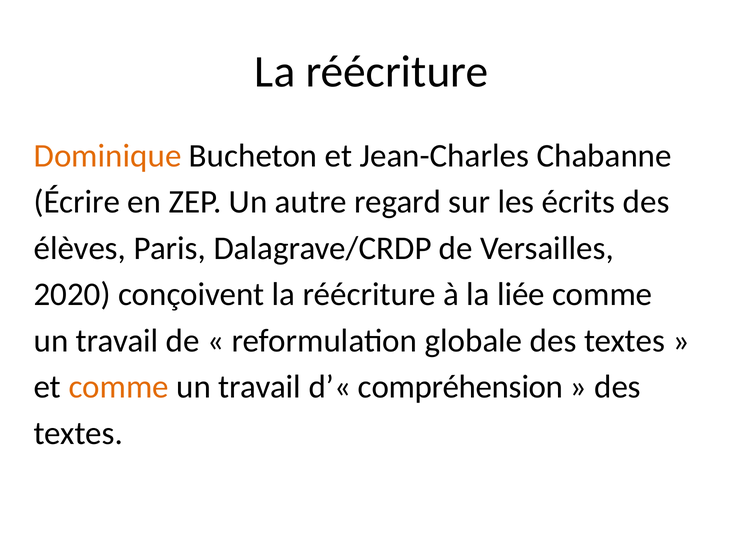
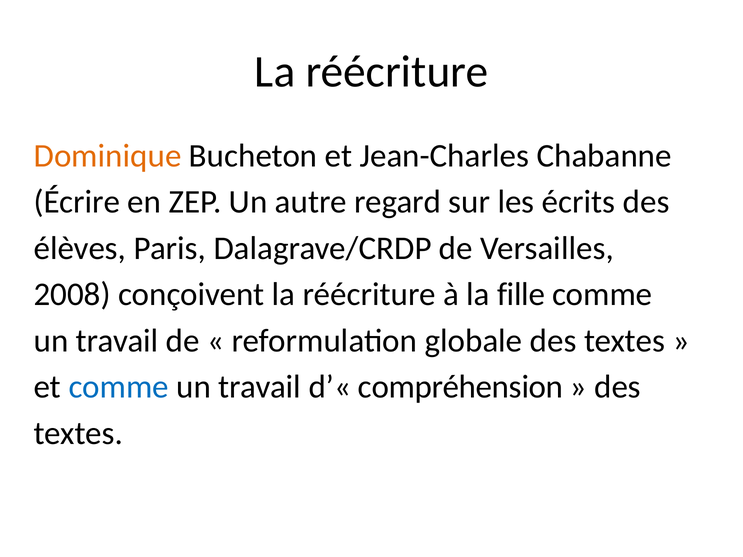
2020: 2020 -> 2008
liée: liée -> fille
comme at (119, 387) colour: orange -> blue
